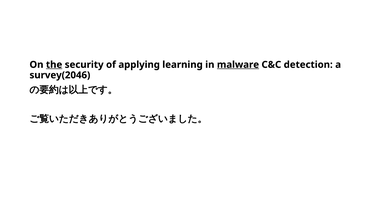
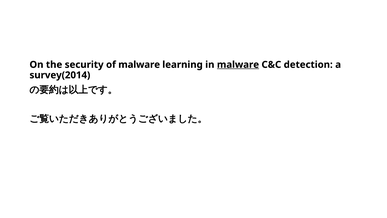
the underline: present -> none
of applying: applying -> malware
survey(2046: survey(2046 -> survey(2014
